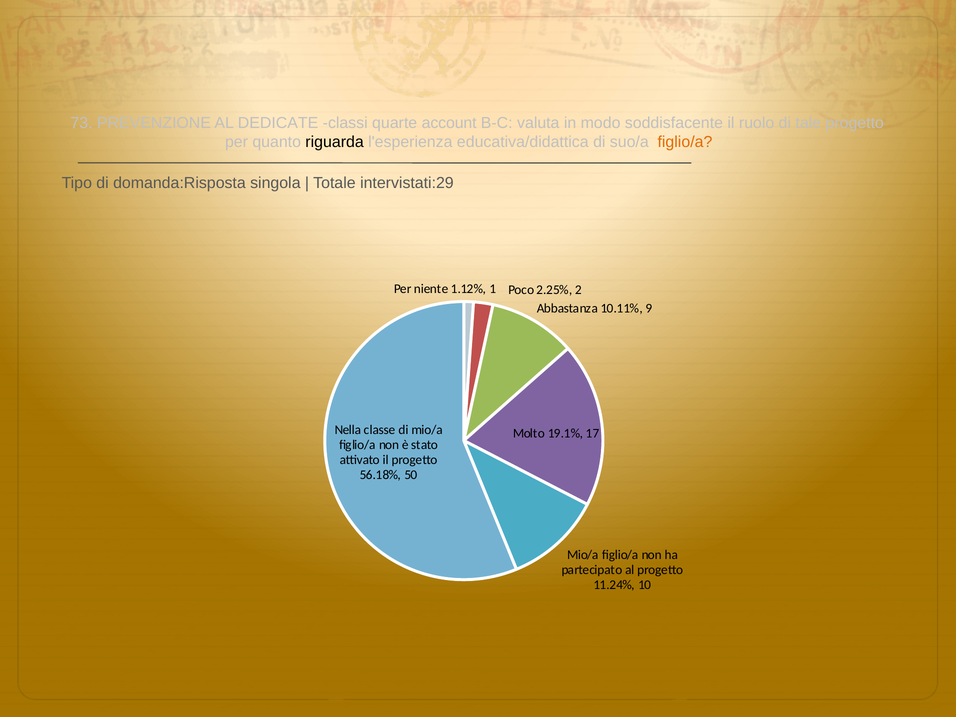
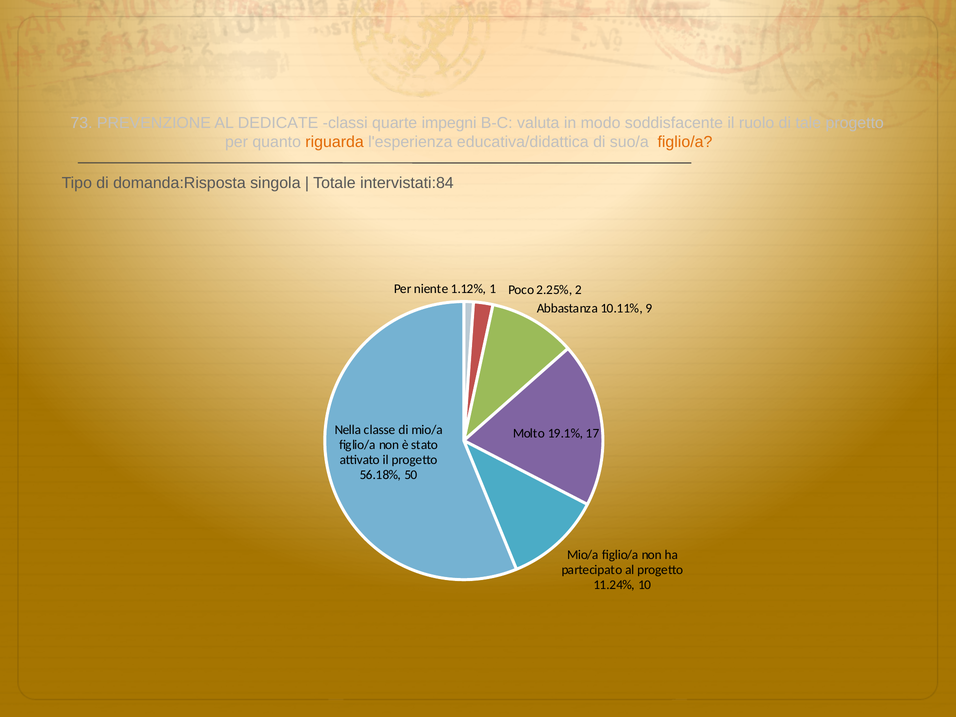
account: account -> impegni
riguarda colour: black -> orange
intervistati:29: intervistati:29 -> intervistati:84
